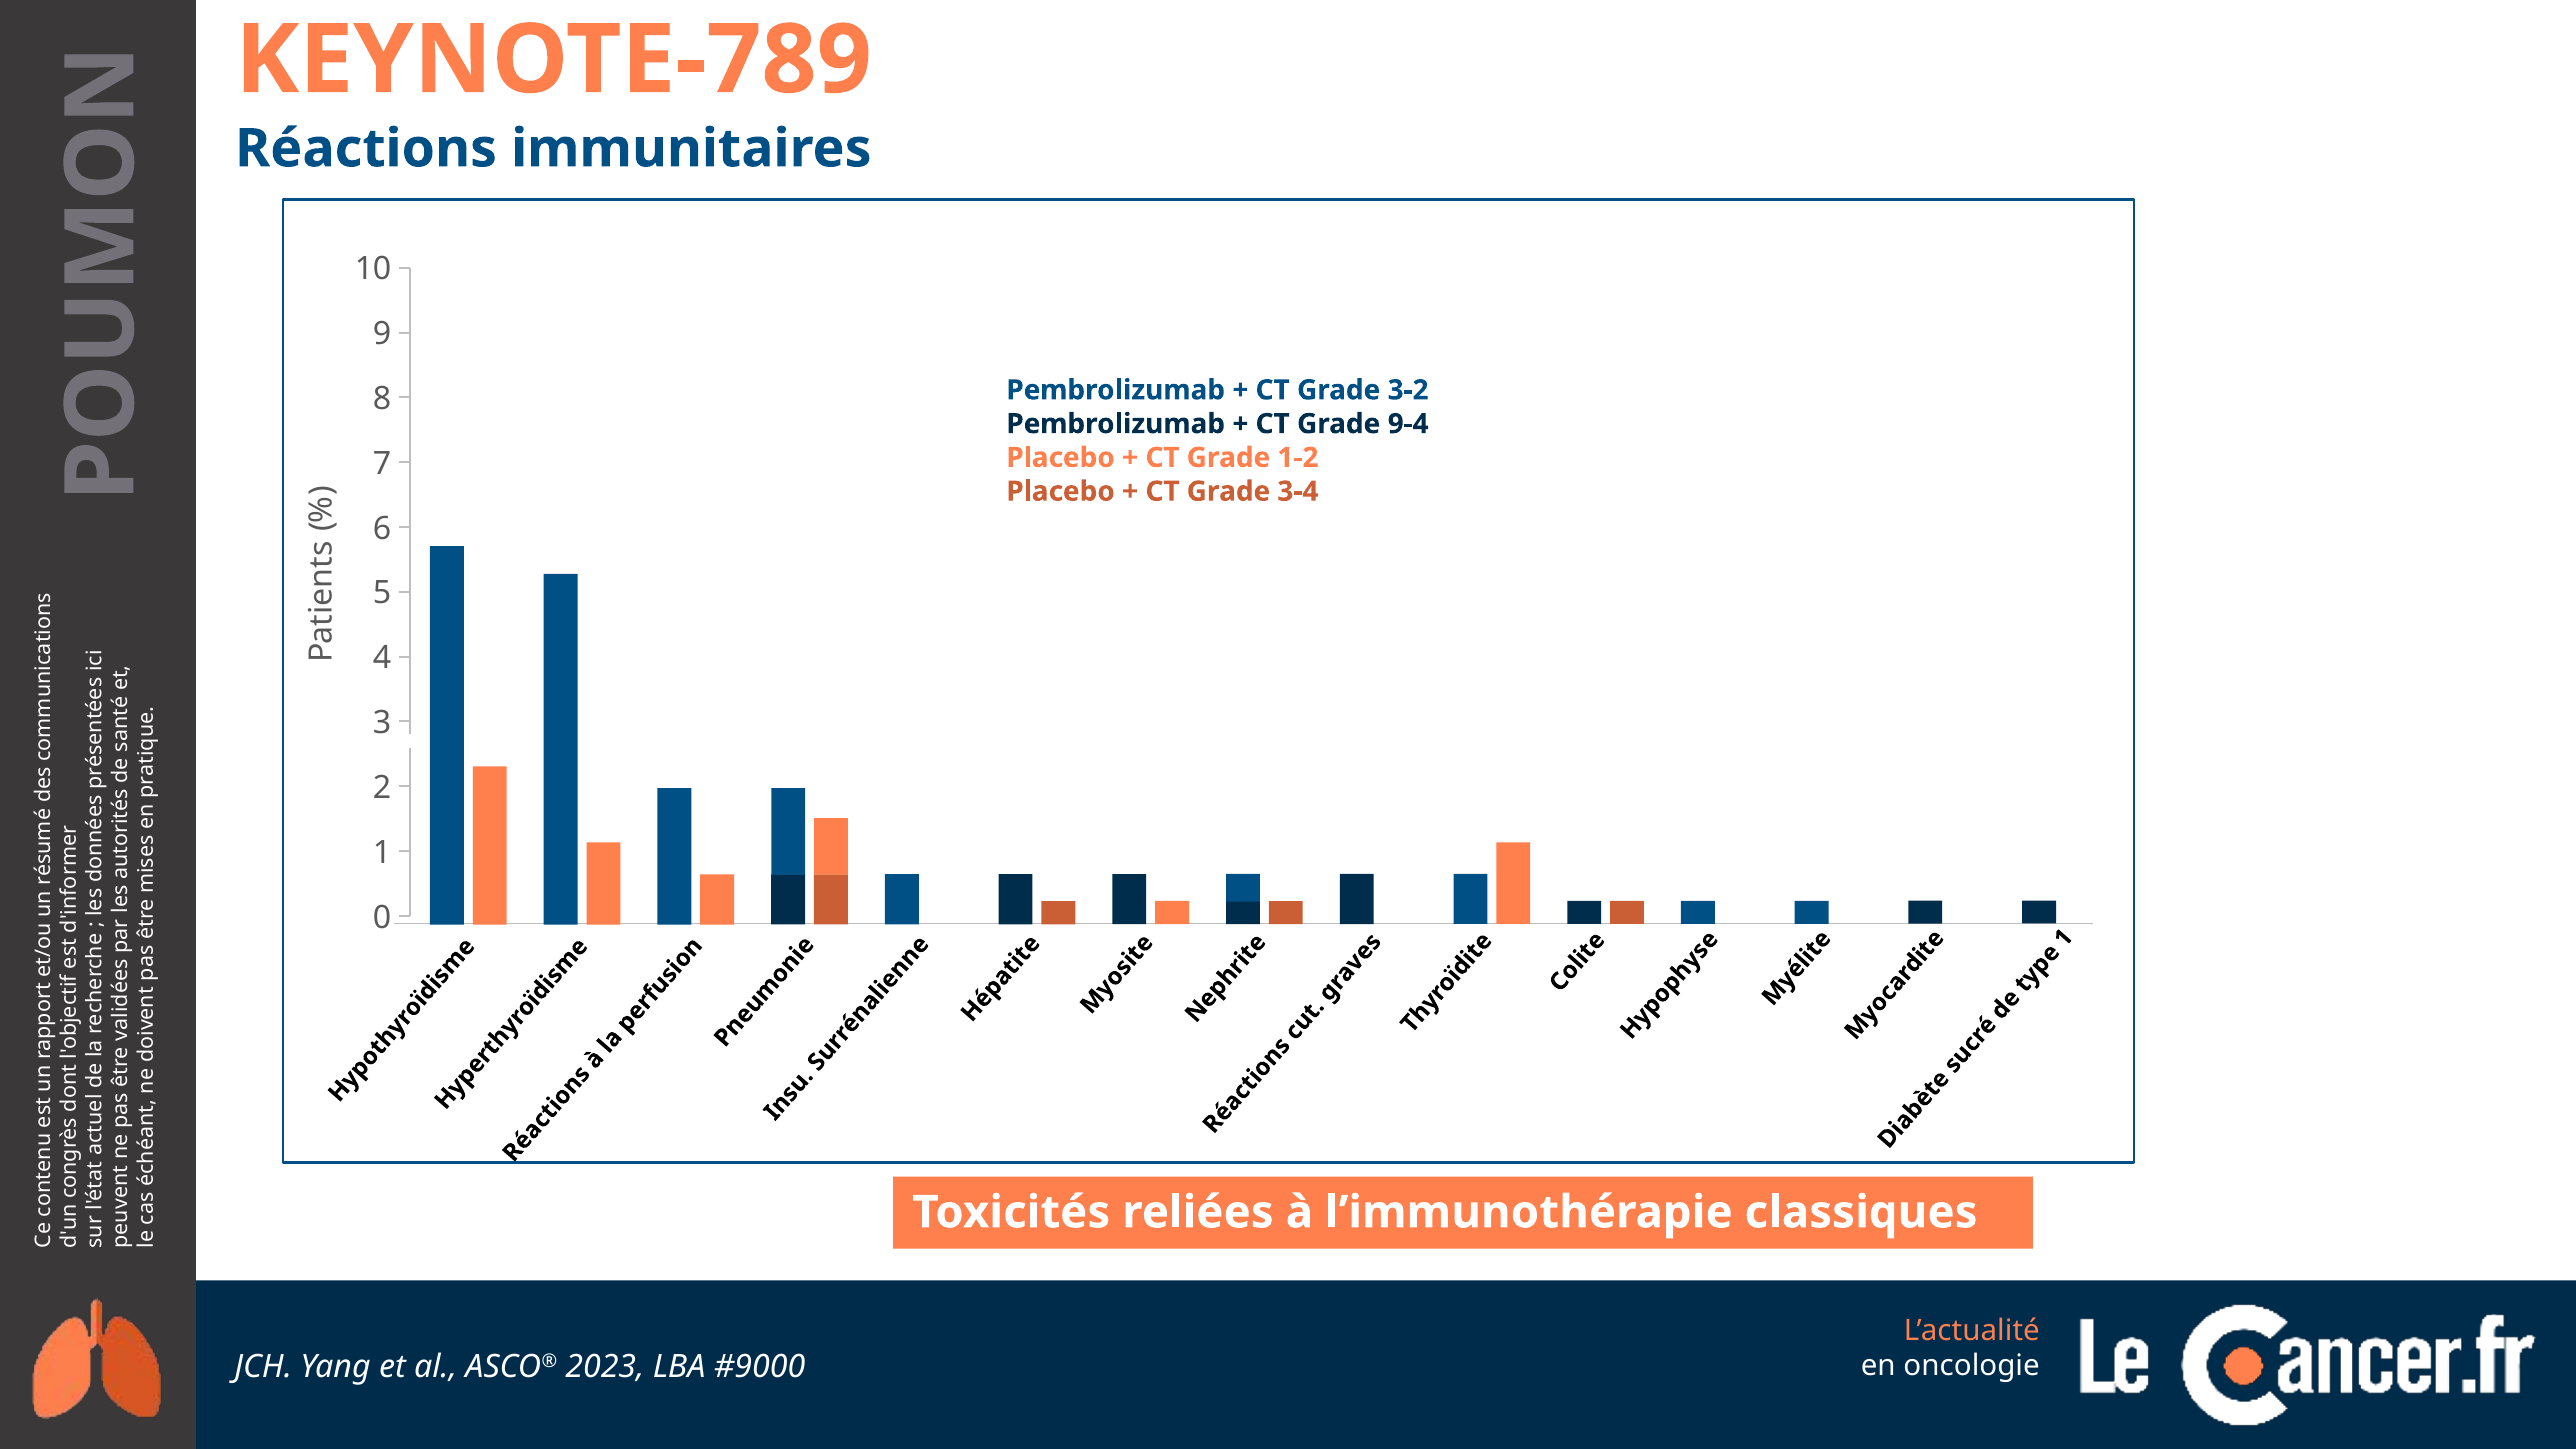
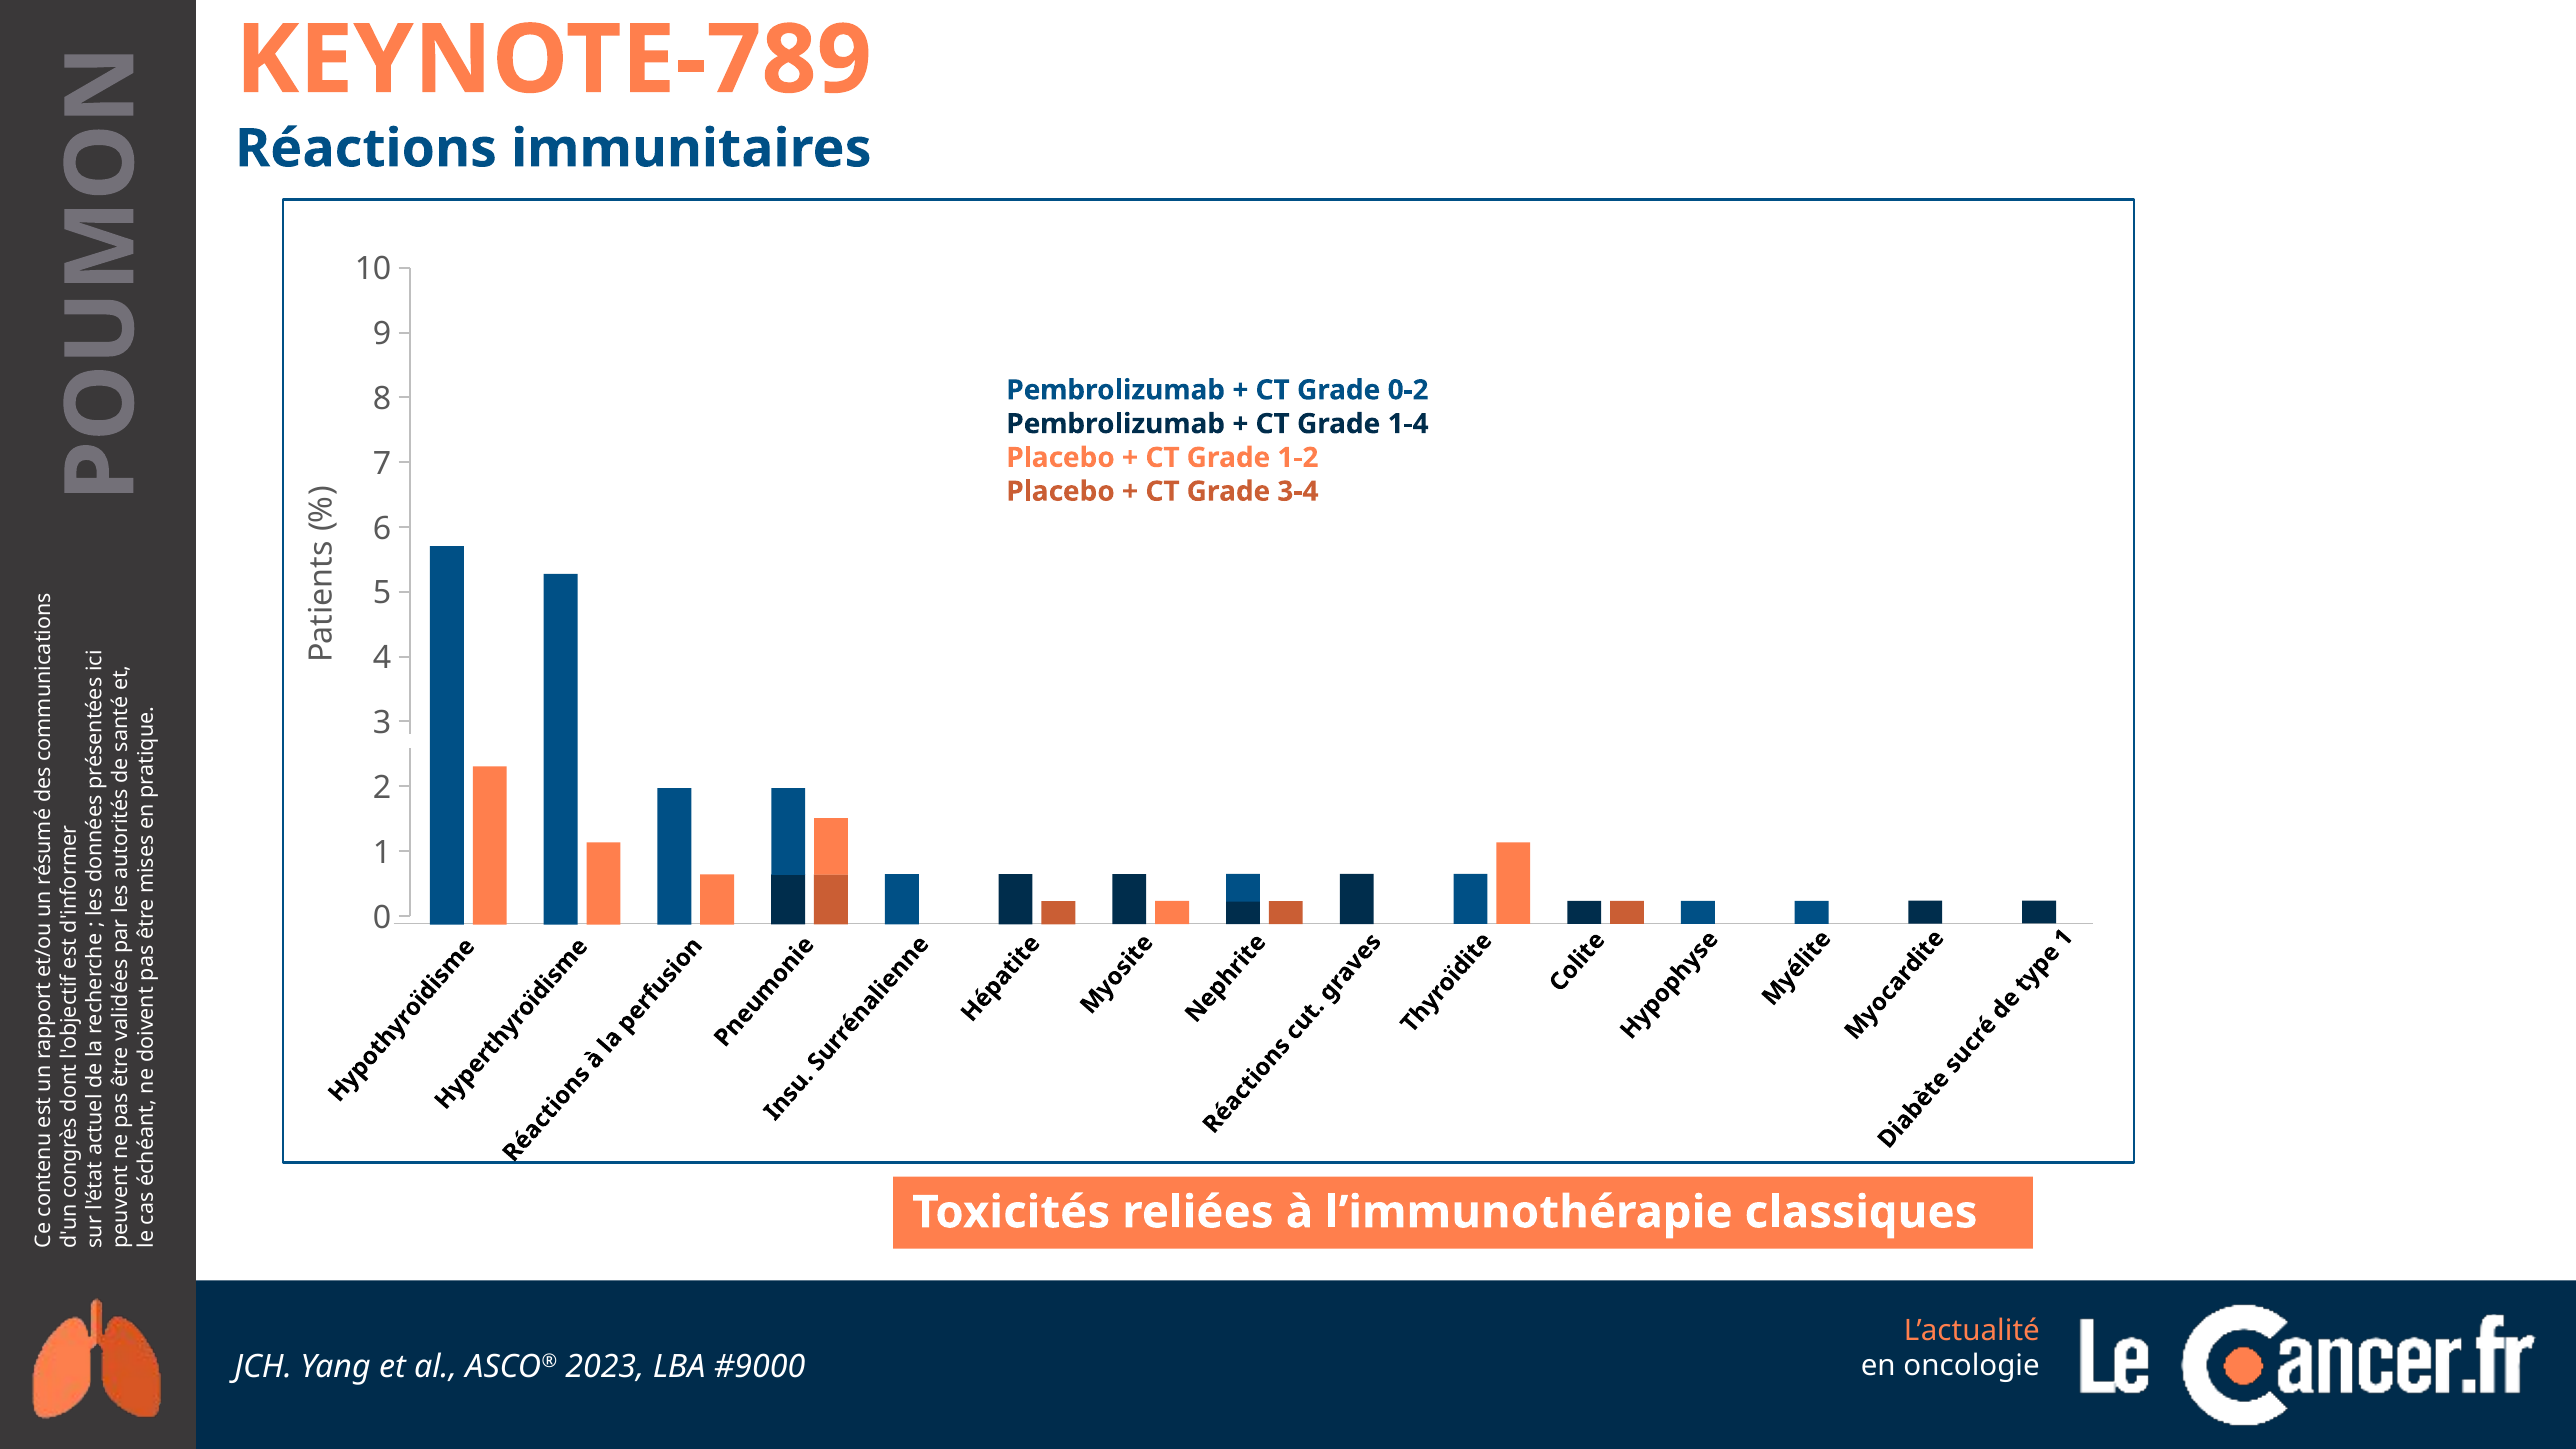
3-2: 3-2 -> 0-2
9-4: 9-4 -> 1-4
